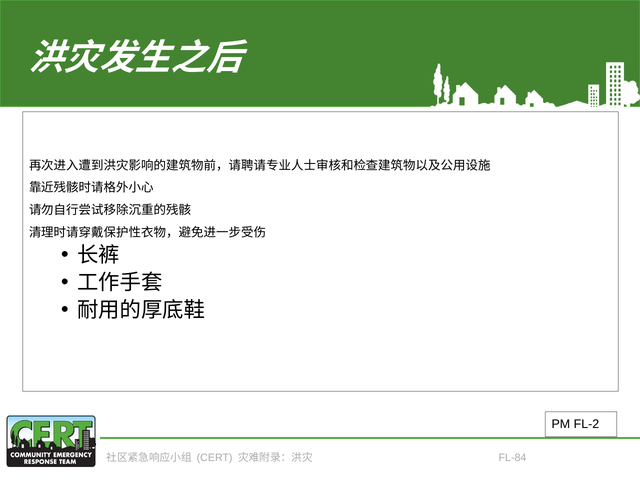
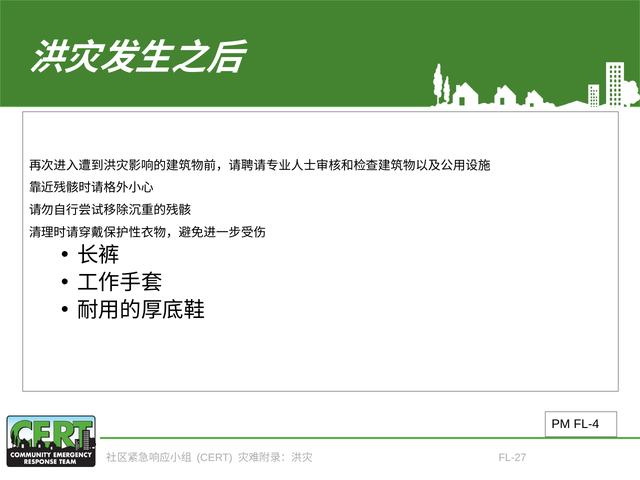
FL-2: FL-2 -> FL-4
FL-84: FL-84 -> FL-27
